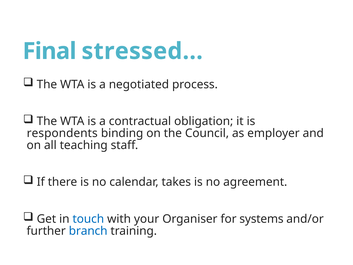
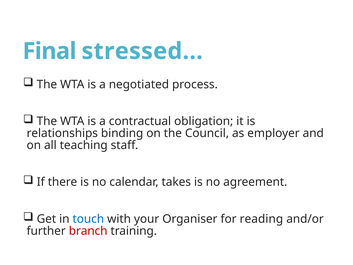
respondents: respondents -> relationships
systems: systems -> reading
branch colour: blue -> red
